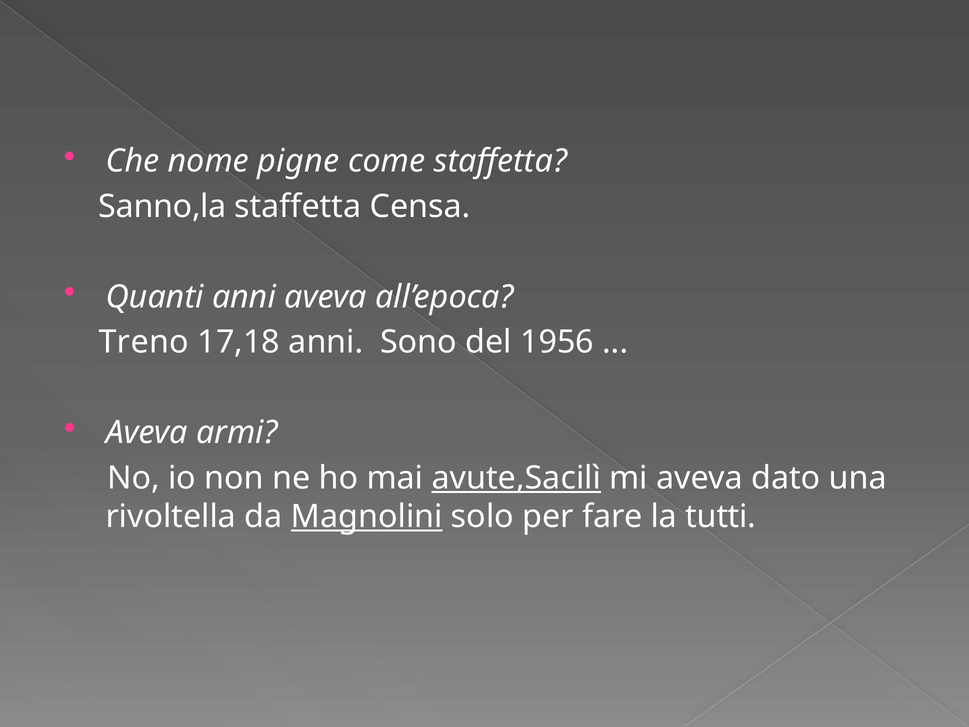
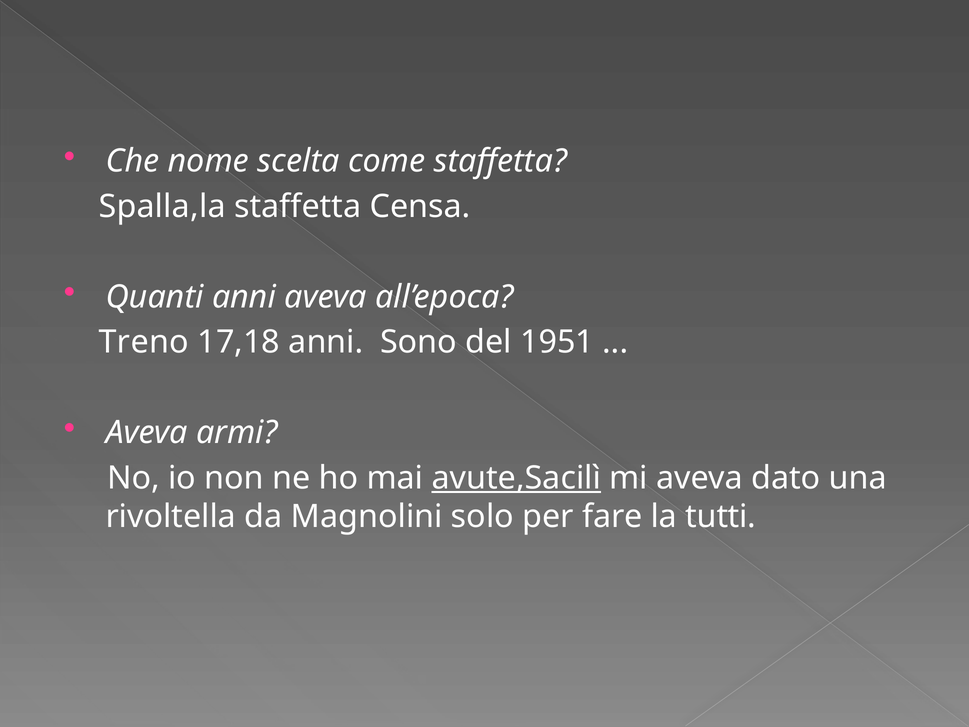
pigne: pigne -> scelta
Sanno,la: Sanno,la -> Spalla,la
1956: 1956 -> 1951
Magnolini underline: present -> none
